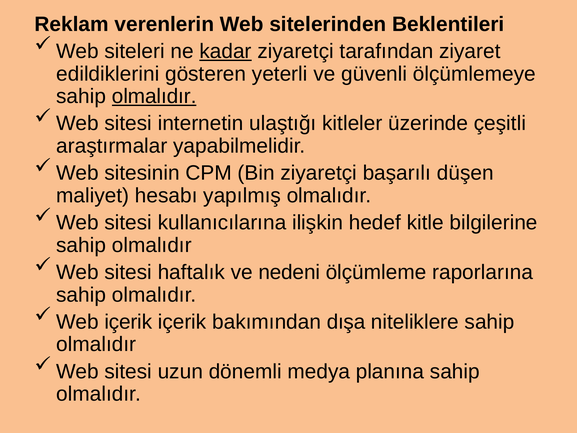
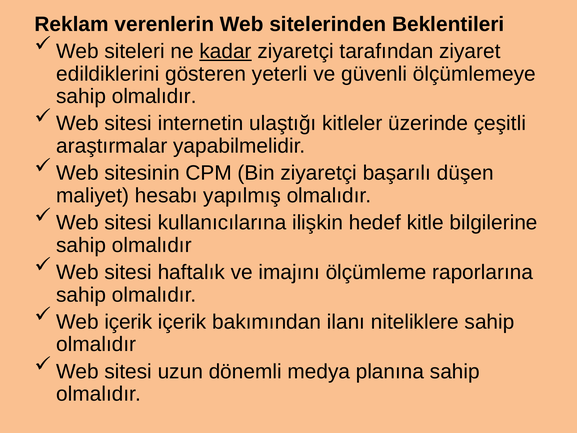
olmalıdır at (154, 96) underline: present -> none
nedeni: nedeni -> imajını
dışa: dışa -> ilanı
